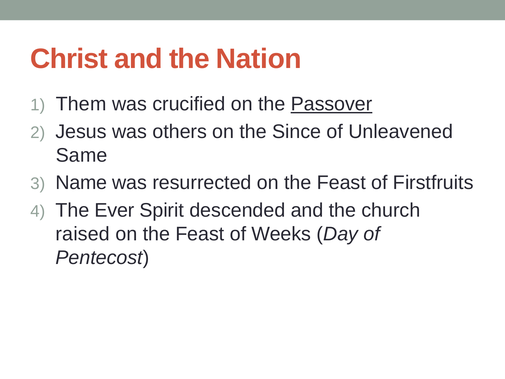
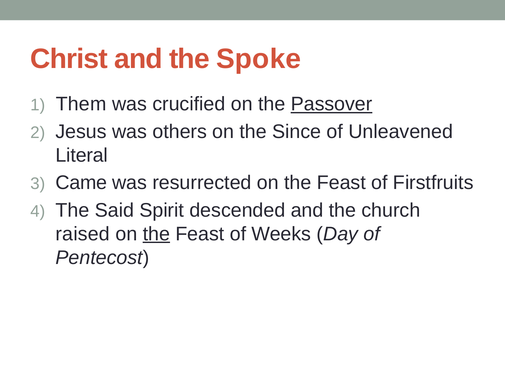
Nation: Nation -> Spoke
Same: Same -> Literal
Name: Name -> Came
Ever: Ever -> Said
the at (156, 234) underline: none -> present
